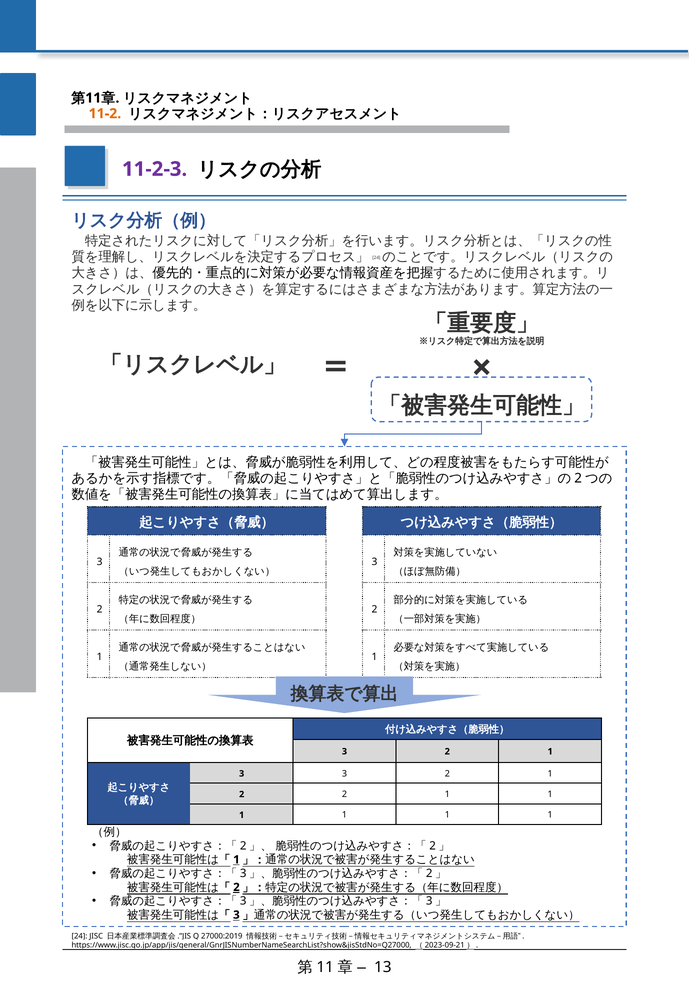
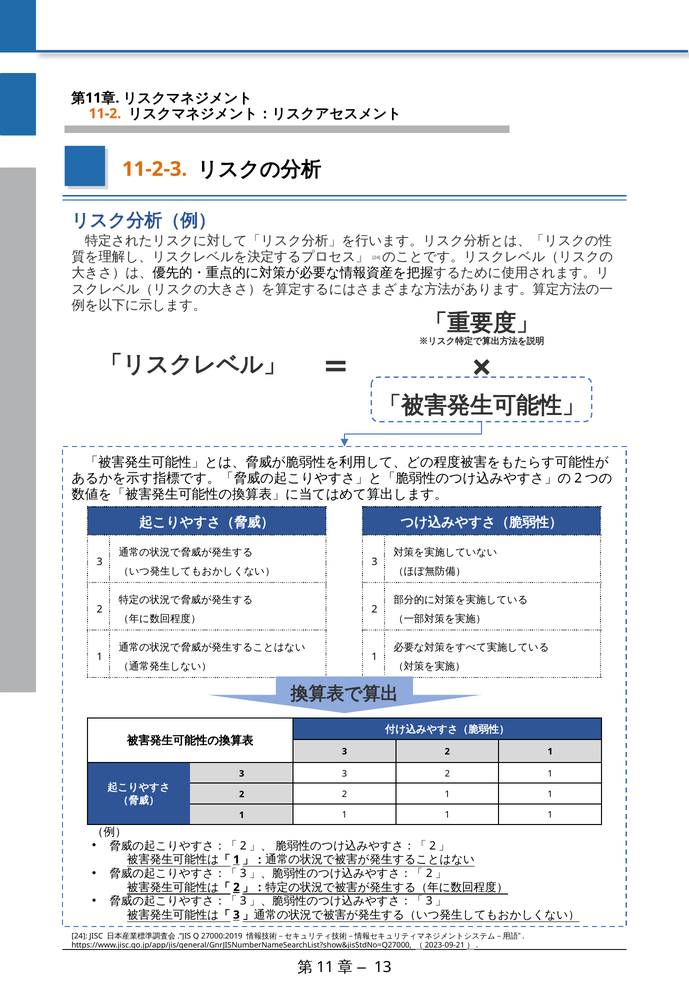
11-2-3 colour: purple -> orange
